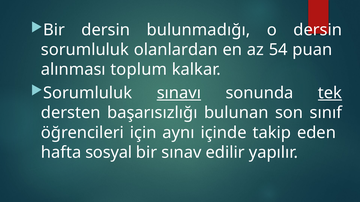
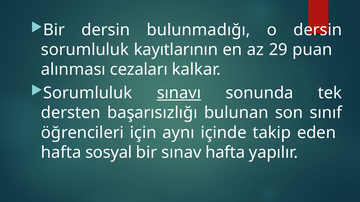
olanlardan: olanlardan -> kayıtlarının
54: 54 -> 29
toplum: toplum -> cezaları
tek underline: present -> none
sınav edilir: edilir -> hafta
